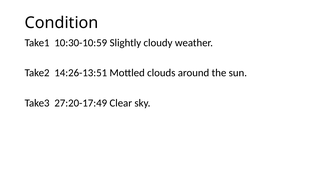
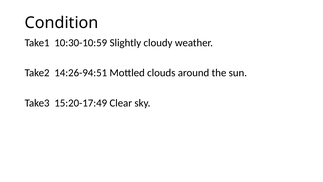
14:26-13:51: 14:26-13:51 -> 14:26-94:51
27:20-17:49: 27:20-17:49 -> 15:20-17:49
